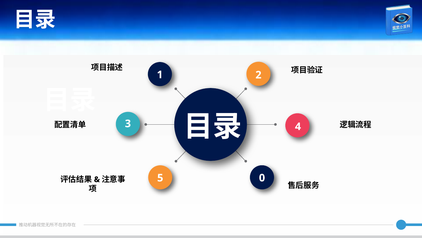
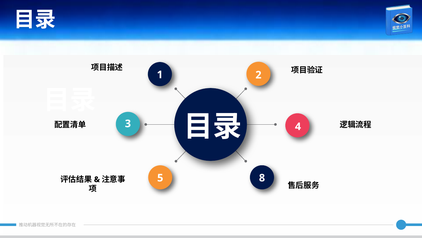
0: 0 -> 8
